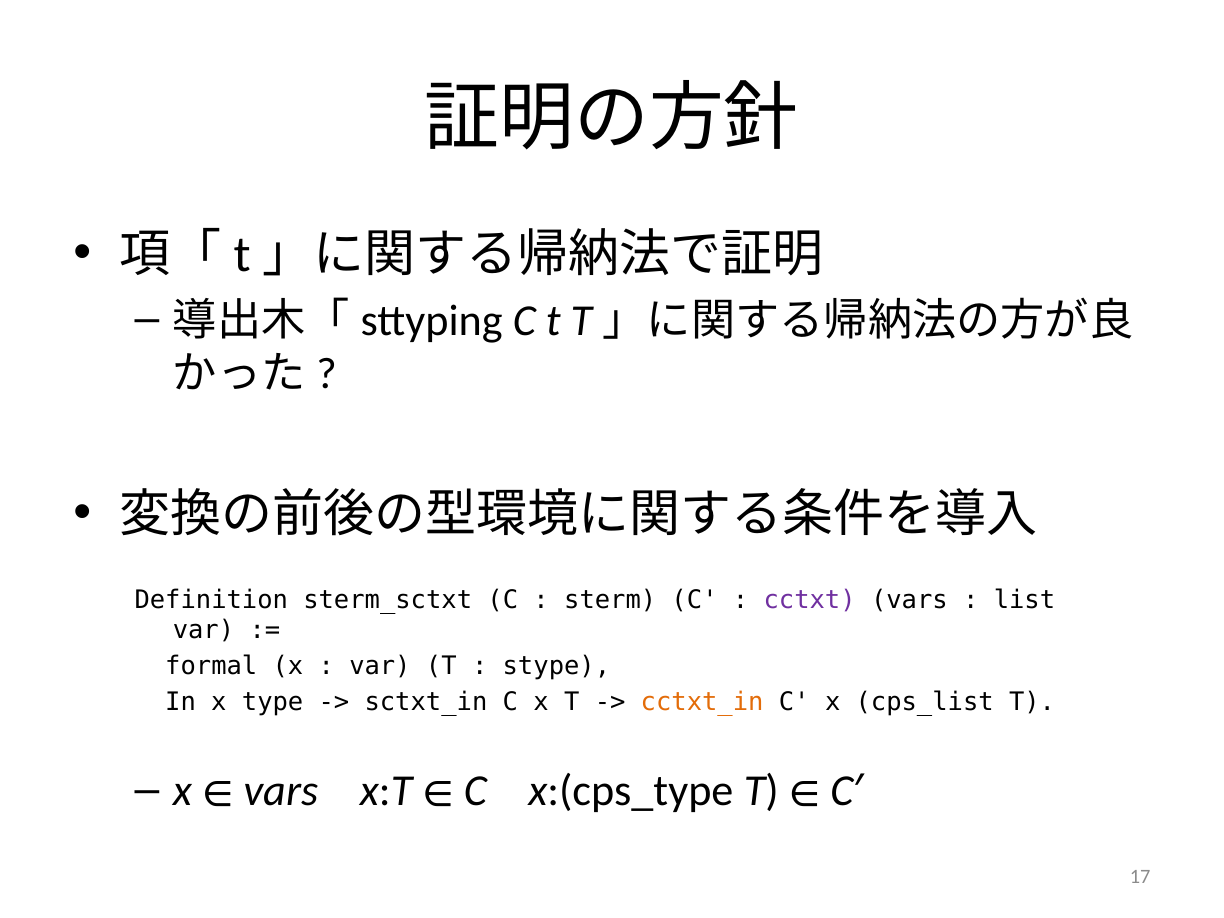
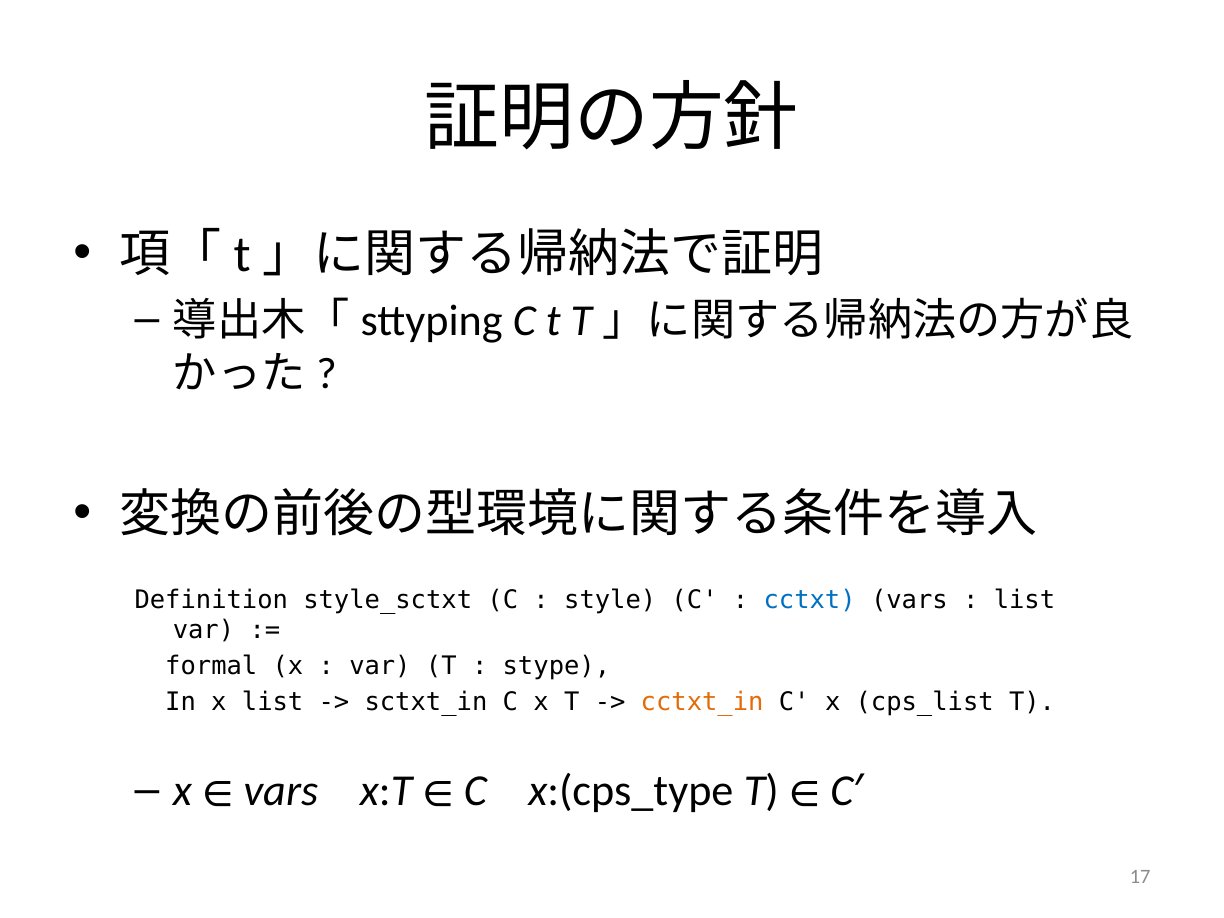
sterm_sctxt: sterm_sctxt -> style_sctxt
sterm: sterm -> style
cctxt colour: purple -> blue
x type: type -> list
